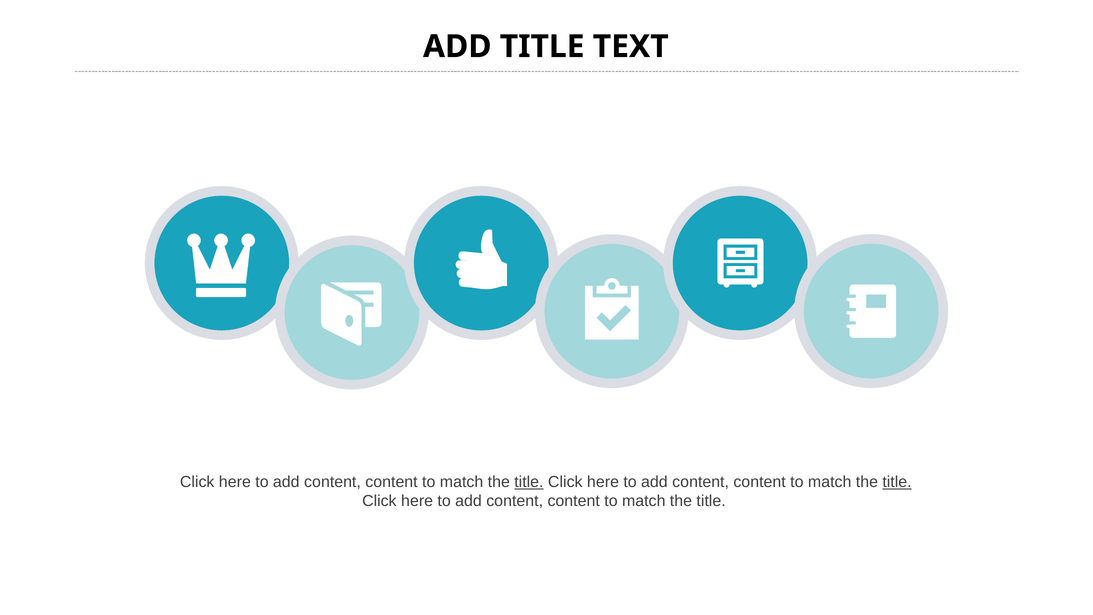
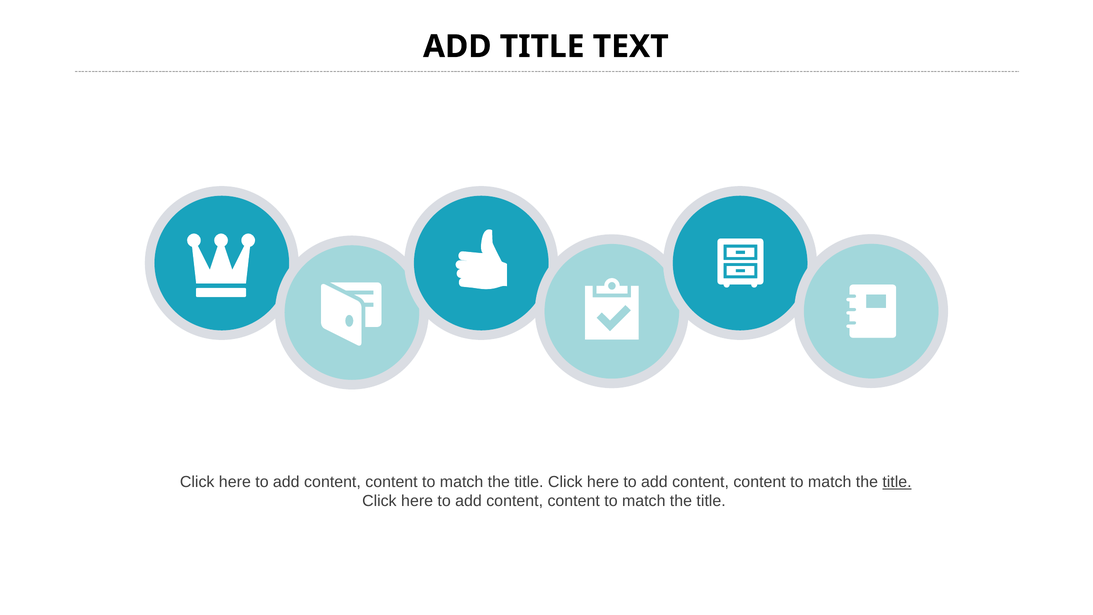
title at (529, 482) underline: present -> none
